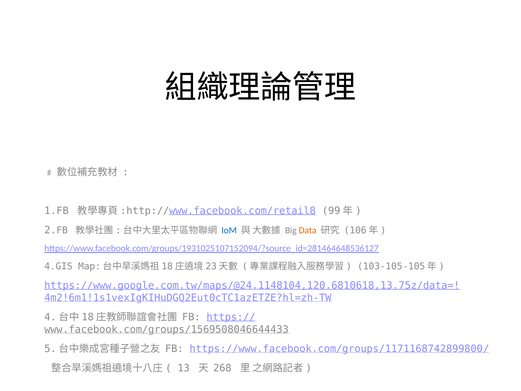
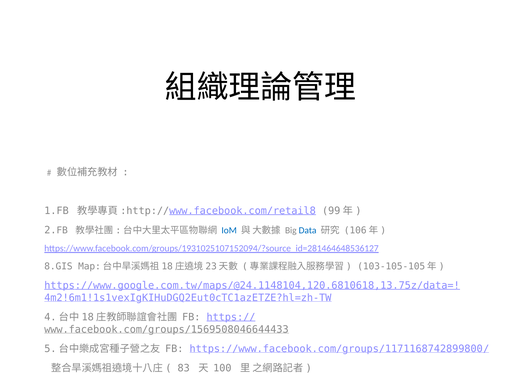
Data colour: orange -> blue
4.GIS: 4.GIS -> 8.GIS
13: 13 -> 83
268: 268 -> 100
